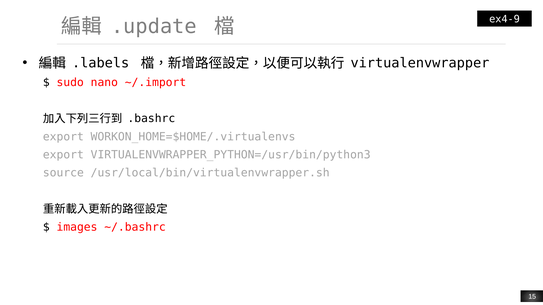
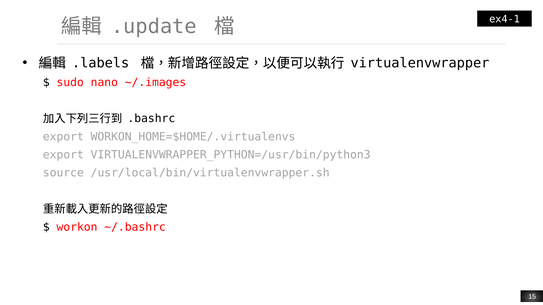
ex4-9: ex4-9 -> ex4-1
~/.import: ~/.import -> ~/.images
images: images -> workon
